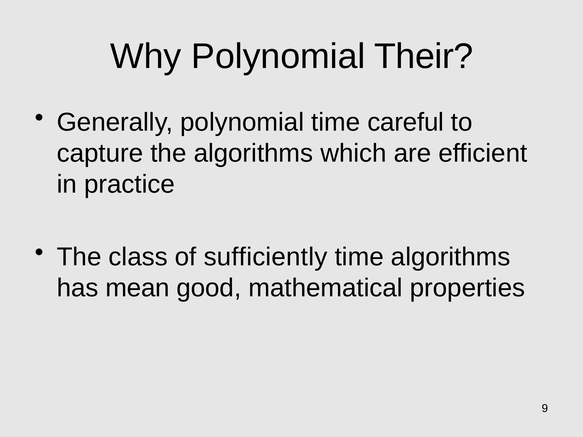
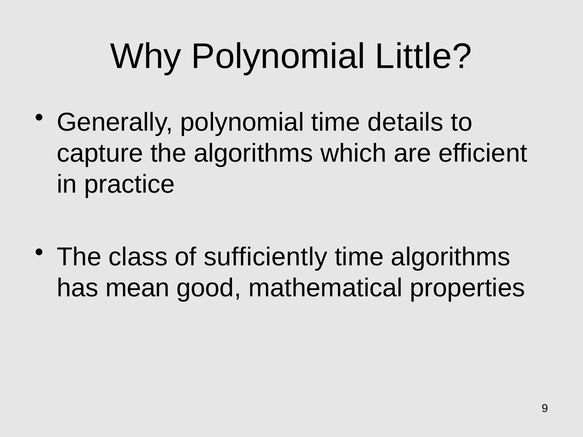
Their: Their -> Little
careful: careful -> details
